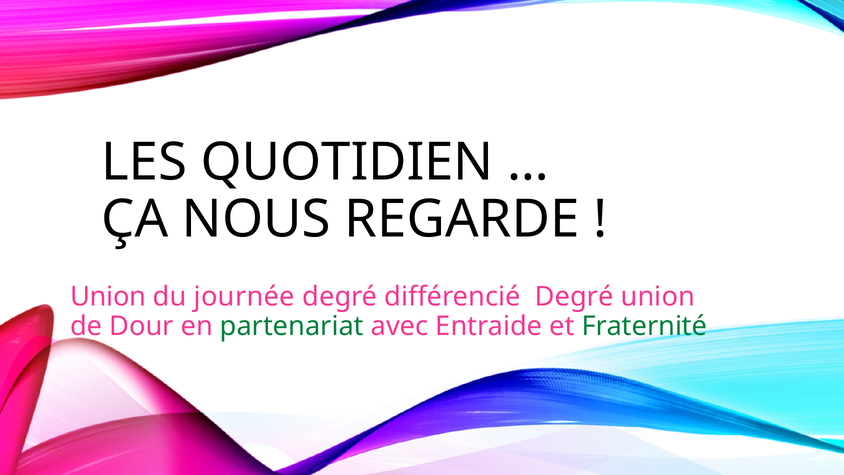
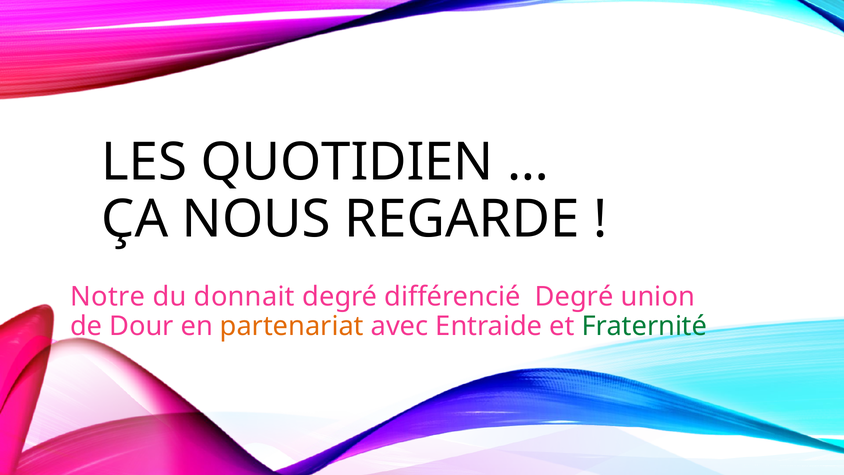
Union at (108, 297): Union -> Notre
journée: journée -> donnait
partenariat colour: green -> orange
